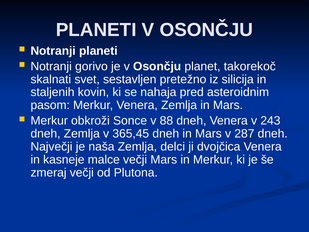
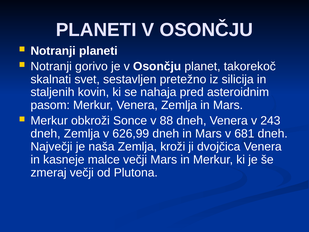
365,45: 365,45 -> 626,99
287: 287 -> 681
delci: delci -> kroži
